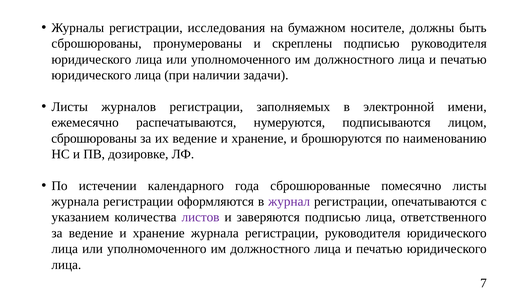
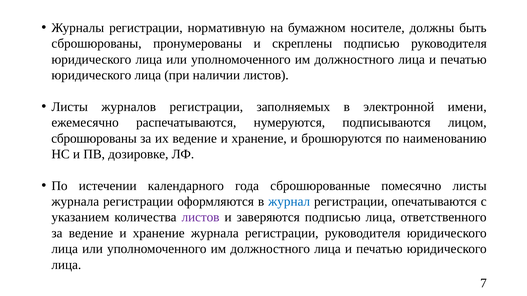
исследования: исследования -> нормативную
наличии задачи: задачи -> листов
журнал colour: purple -> blue
